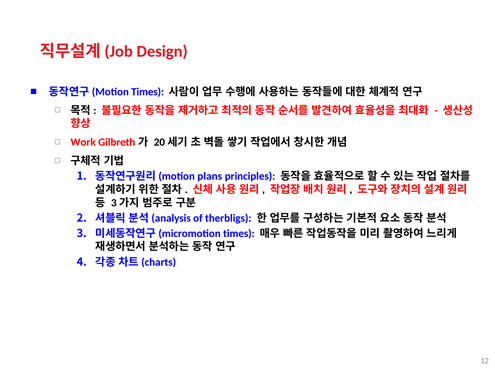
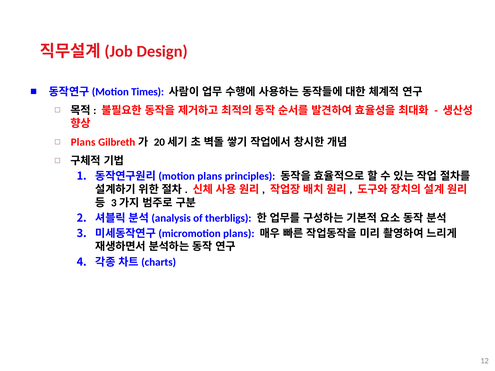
Work at (83, 142): Work -> Plans
times at (239, 234): times -> plans
